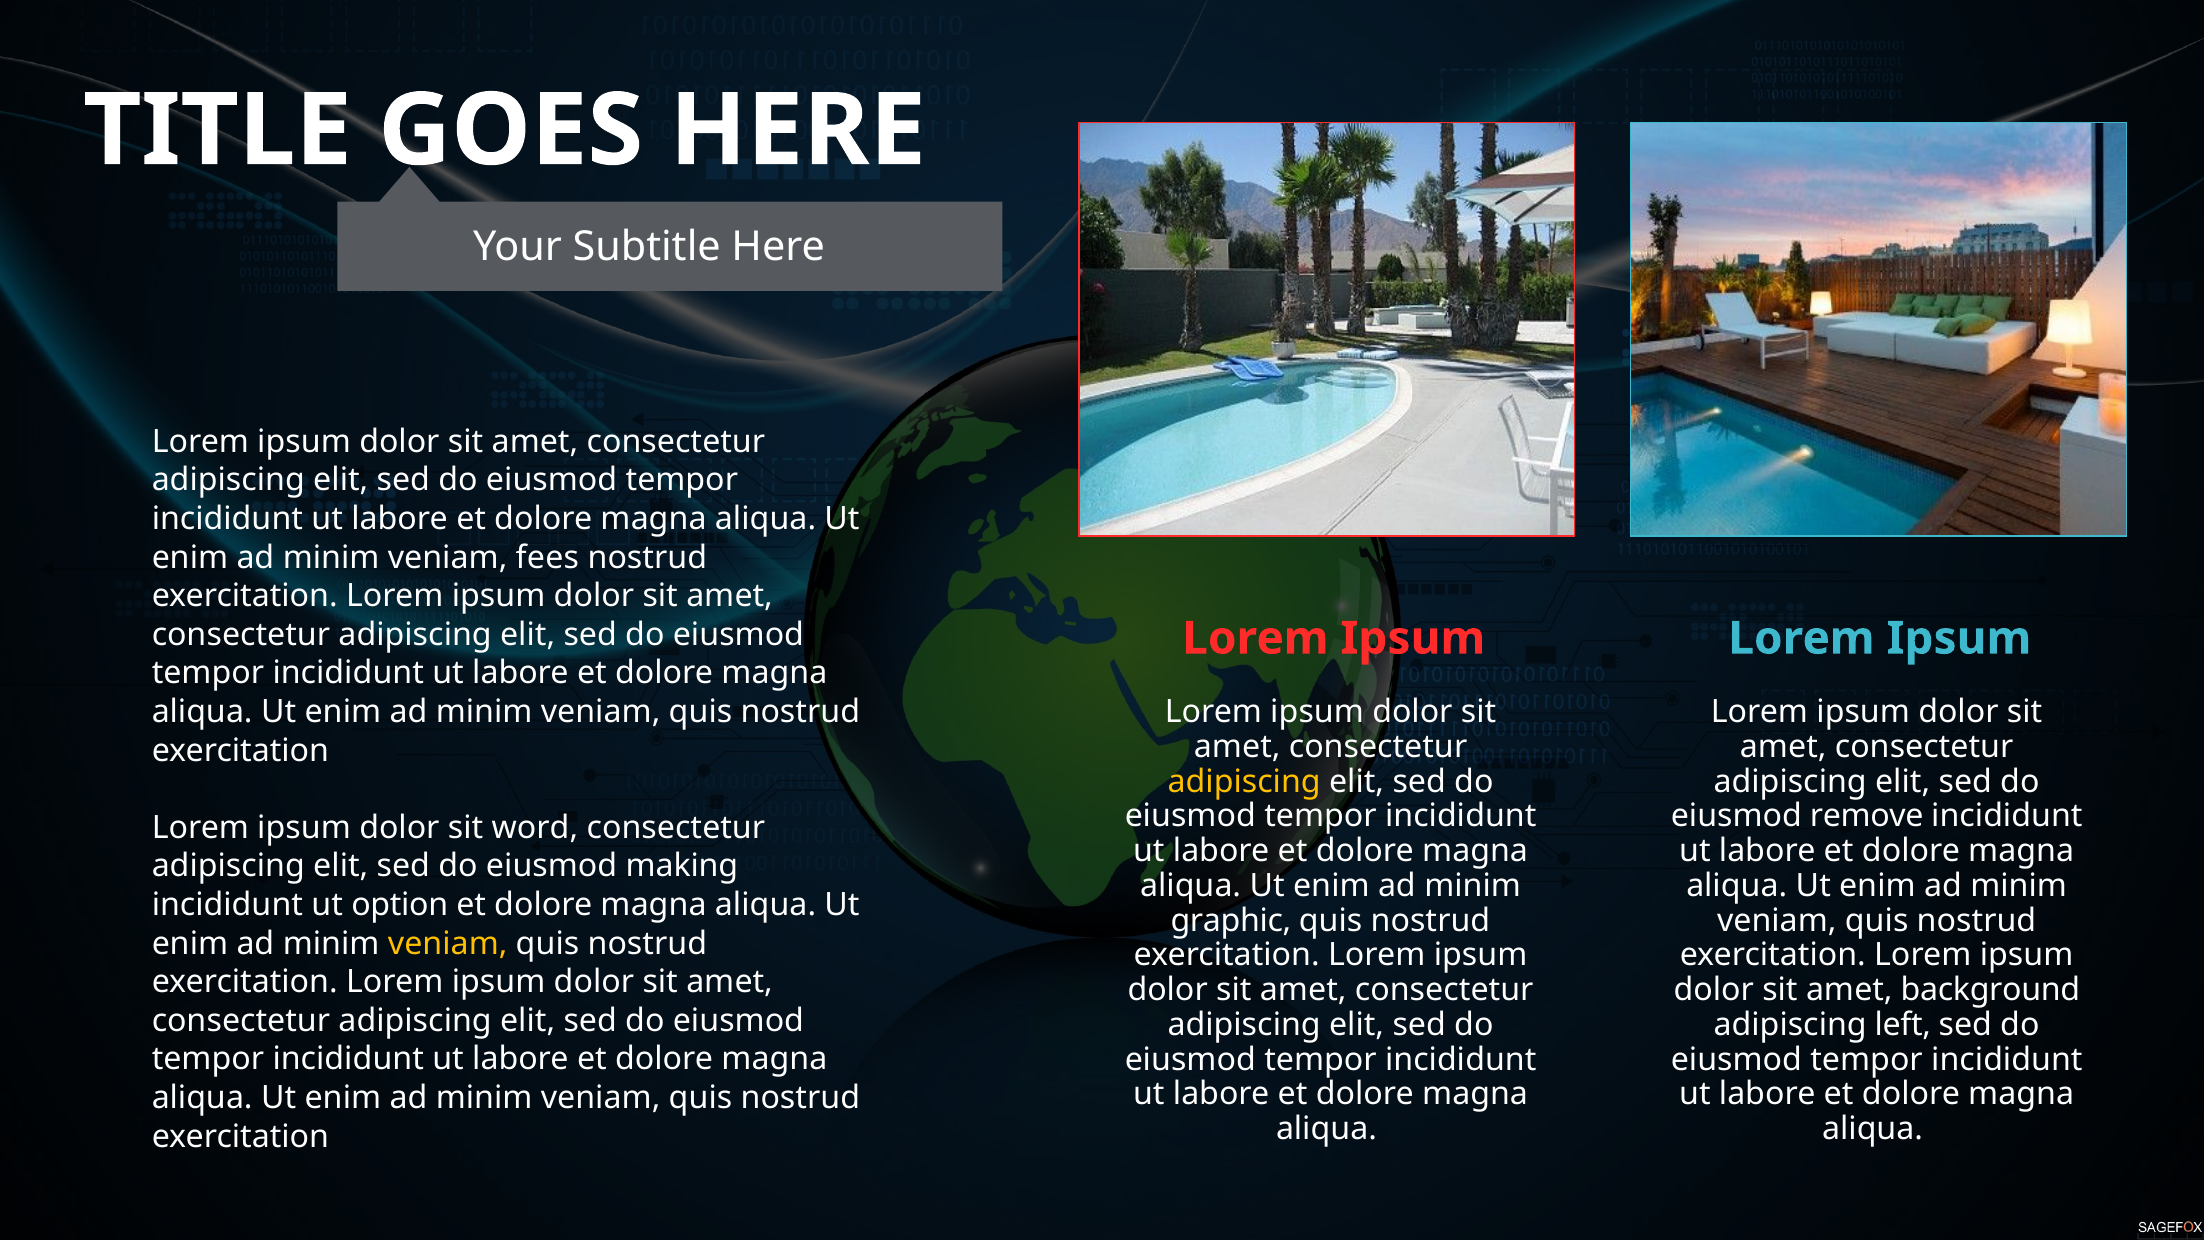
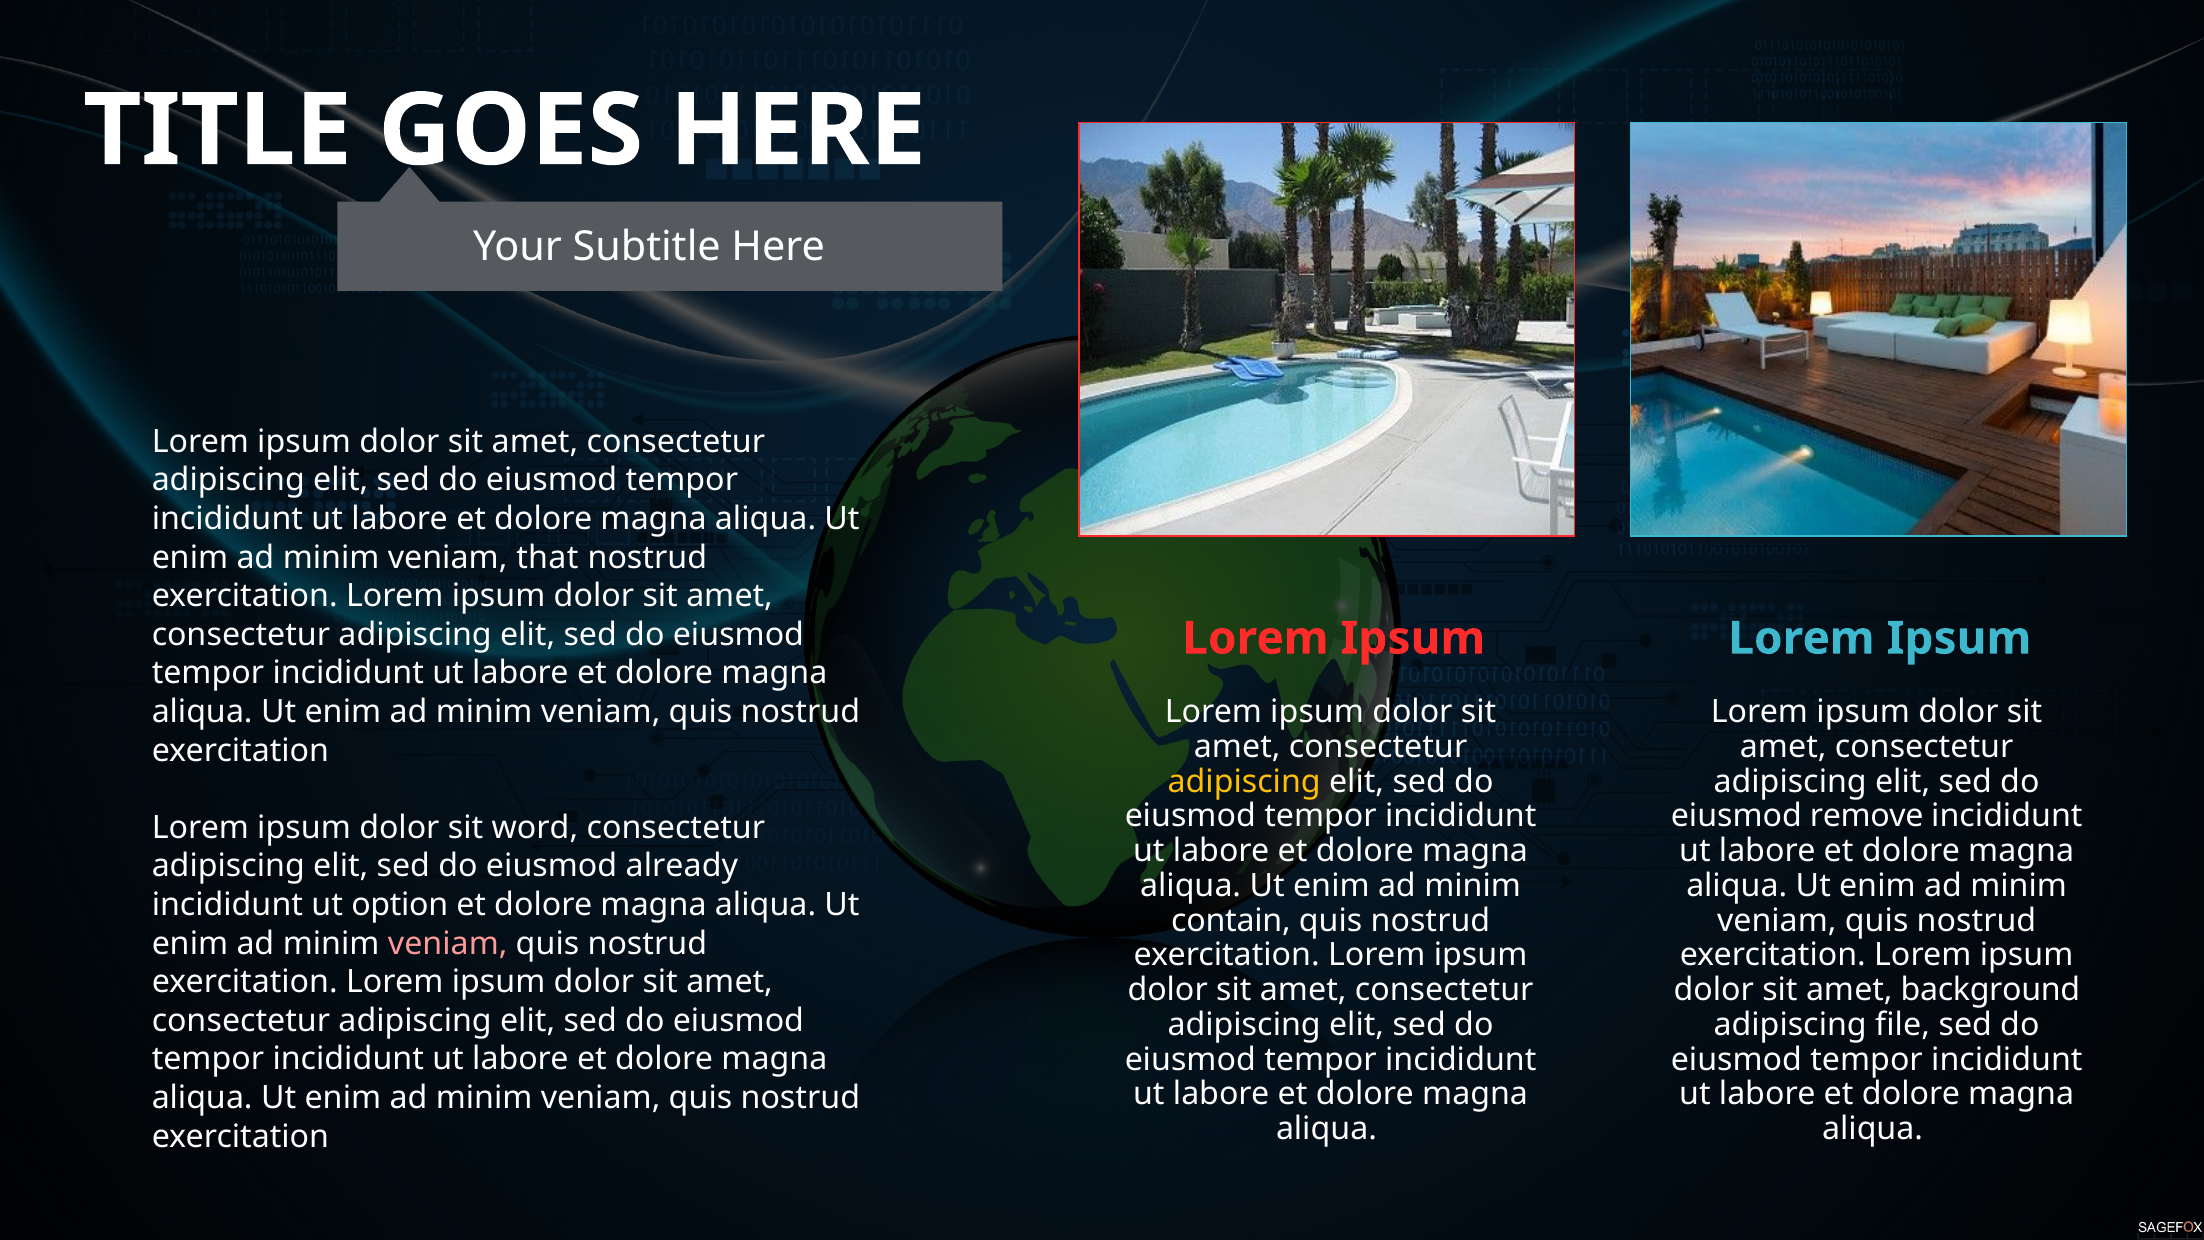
fees: fees -> that
making: making -> already
graphic: graphic -> contain
veniam at (448, 943) colour: yellow -> pink
left: left -> file
